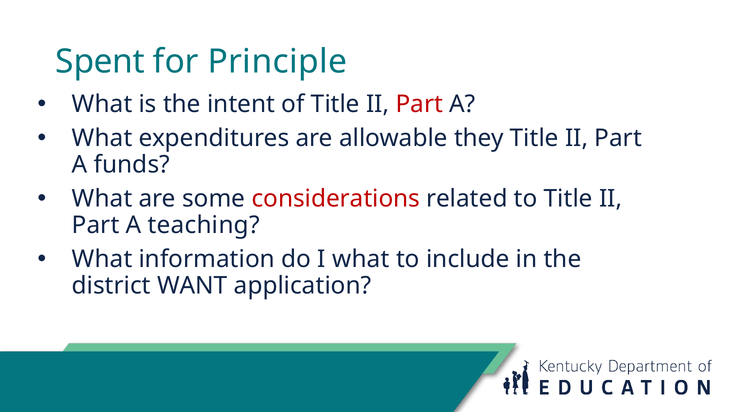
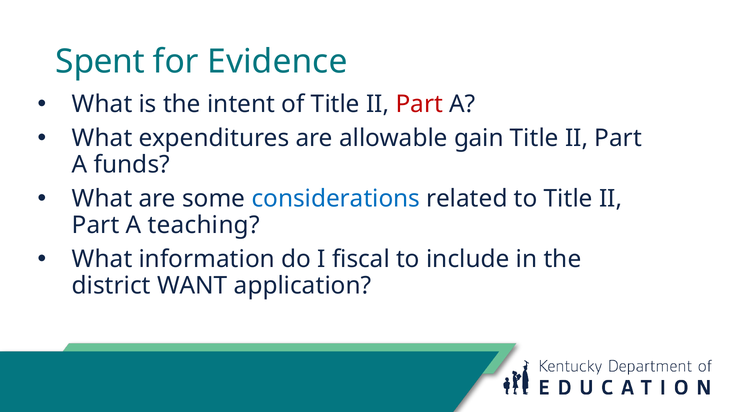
Principle: Principle -> Evidence
they: they -> gain
considerations colour: red -> blue
I what: what -> fiscal
